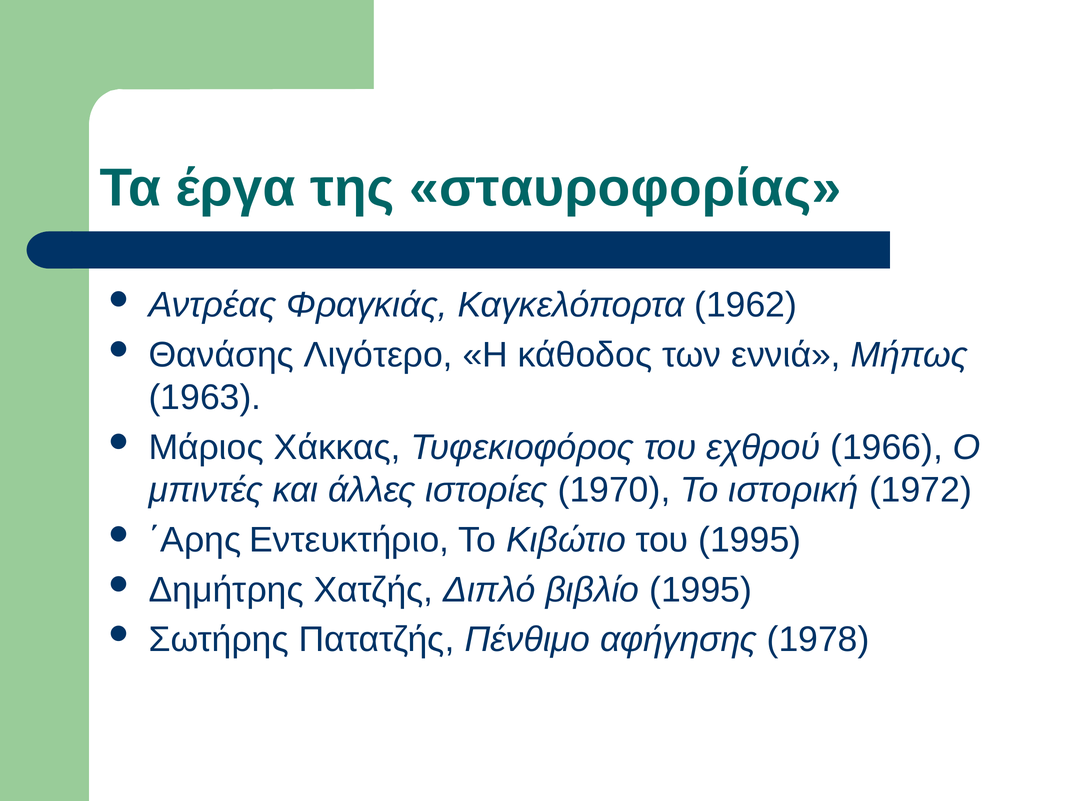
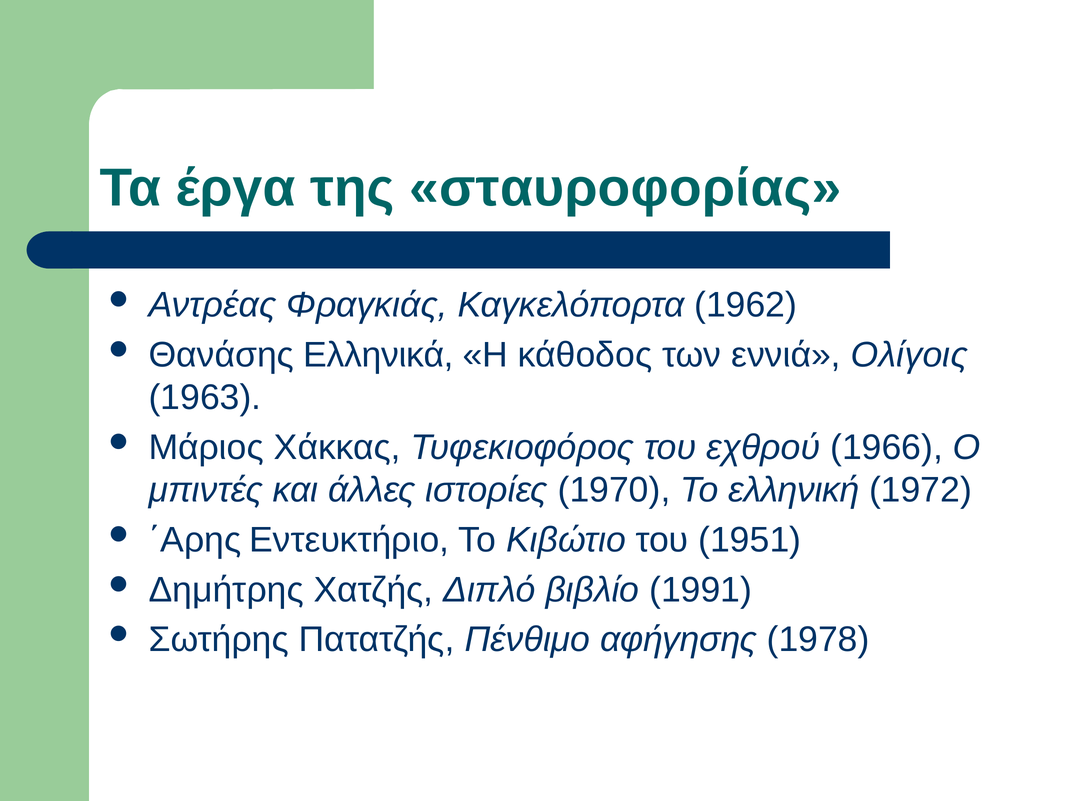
Λιγότερο: Λιγότερο -> Ελληνικά
Μήπως: Μήπως -> Ολίγοις
ιστορική: ιστορική -> ελληνική
του 1995: 1995 -> 1951
βιβλίο 1995: 1995 -> 1991
